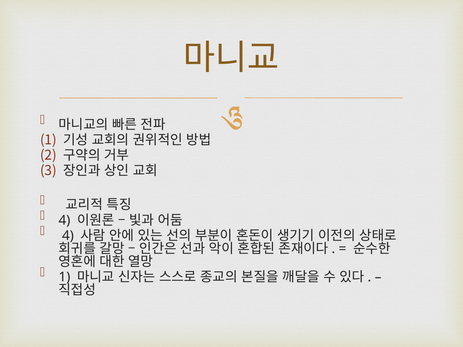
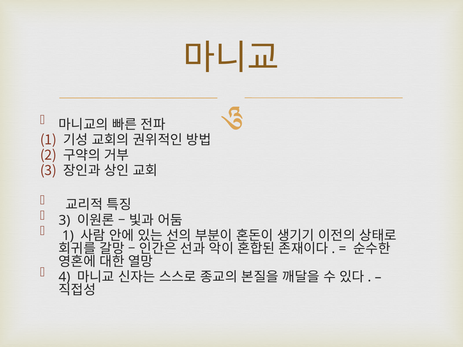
4 at (64, 220): 4 -> 3
4 at (68, 236): 4 -> 1
1 at (64, 277): 1 -> 4
